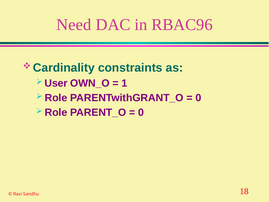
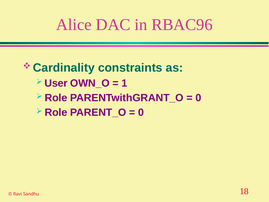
Need: Need -> Alice
